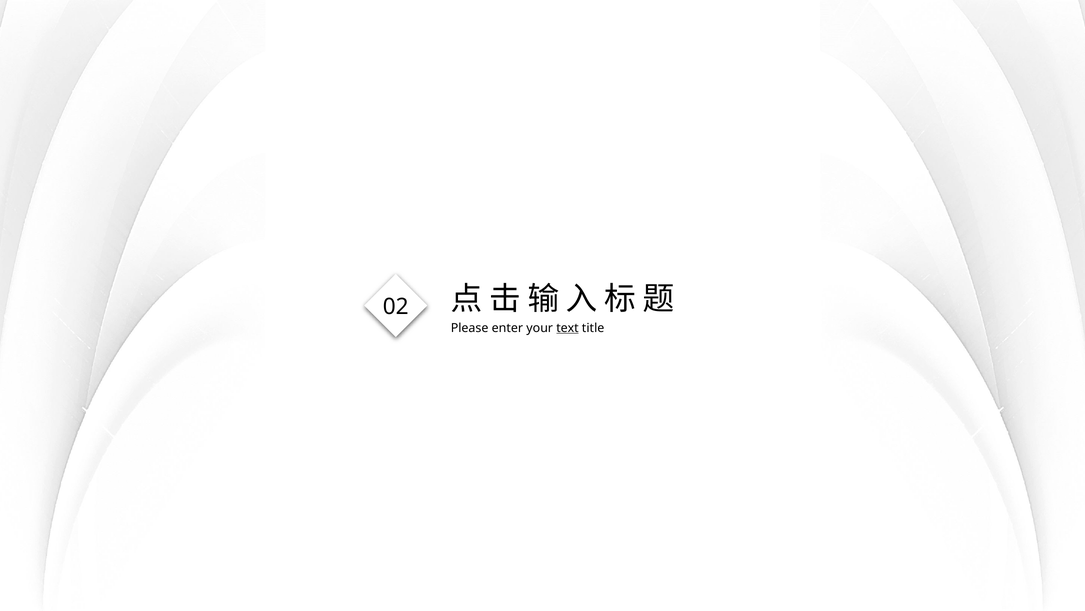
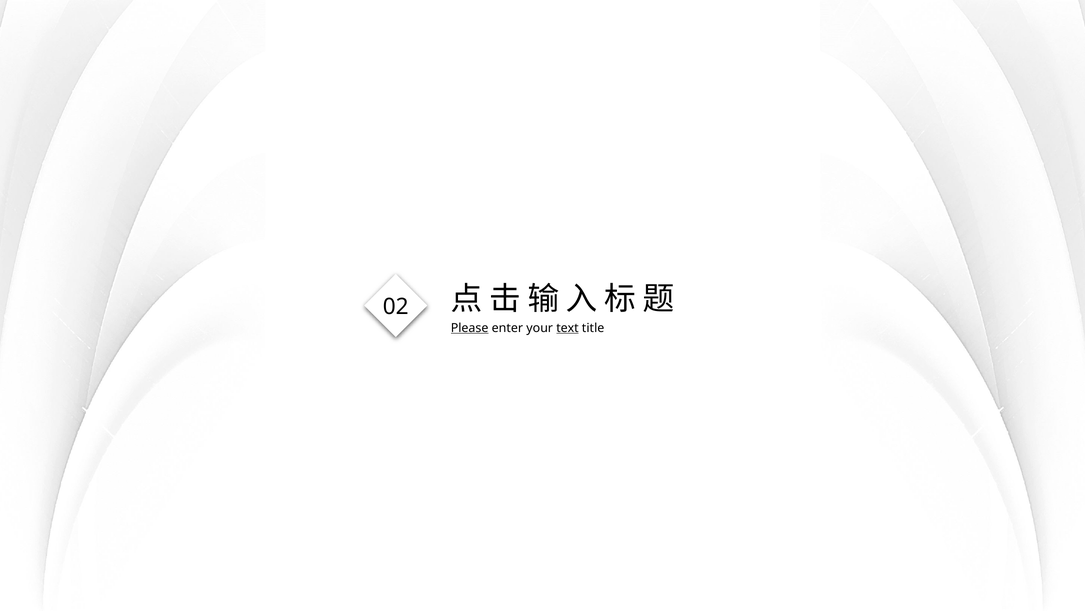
Please underline: none -> present
